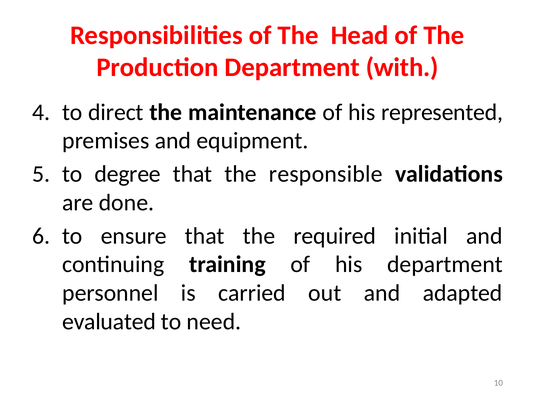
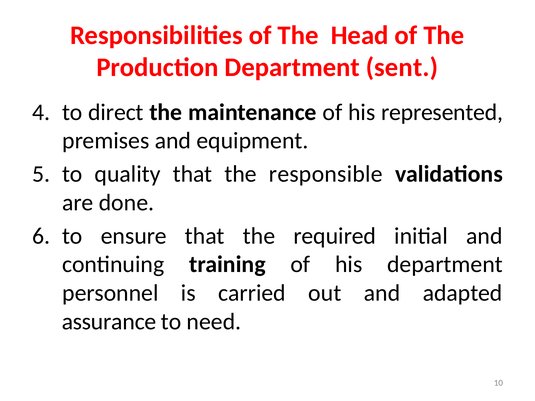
with: with -> sent
degree: degree -> quality
evaluated: evaluated -> assurance
